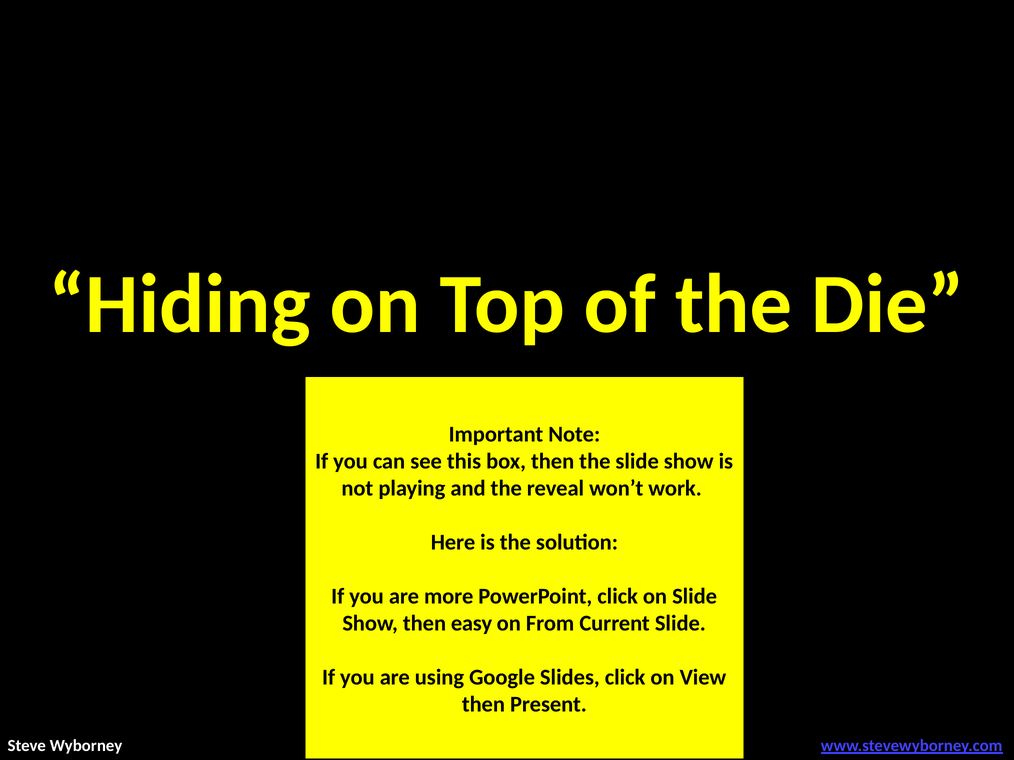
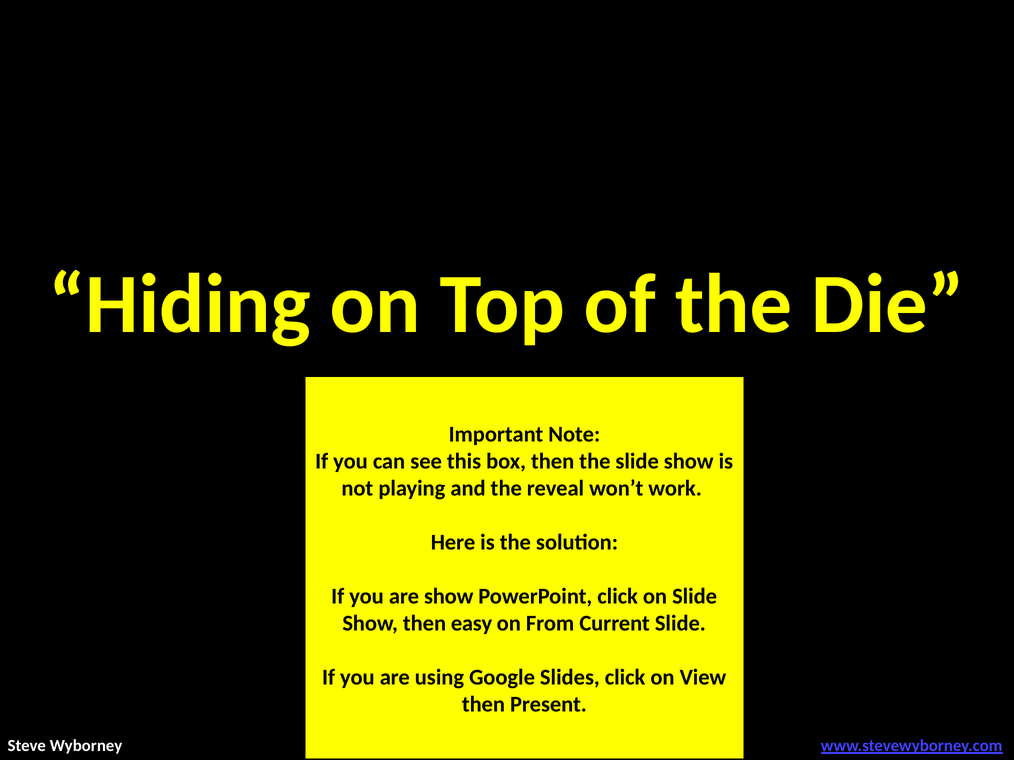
are more: more -> show
